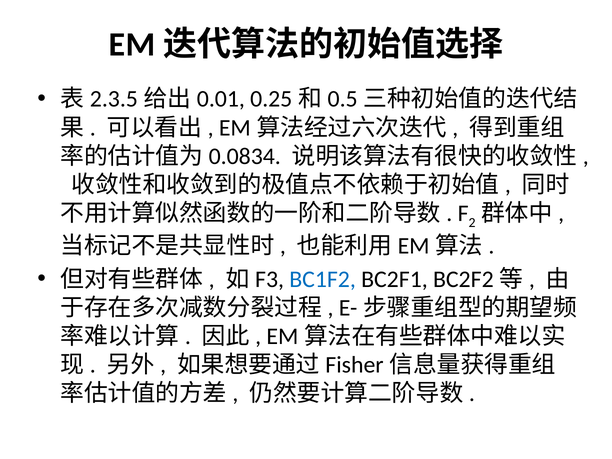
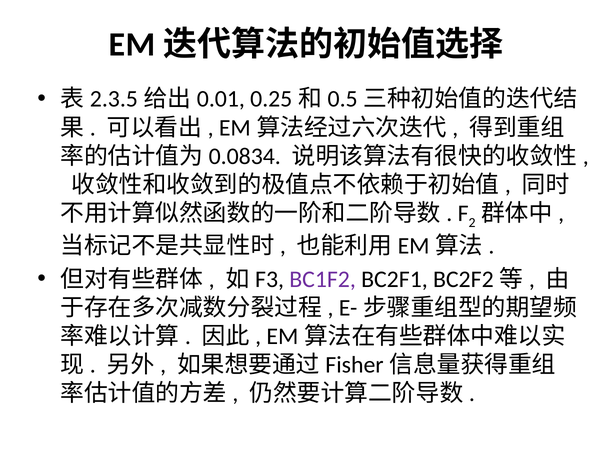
BC1F2 colour: blue -> purple
